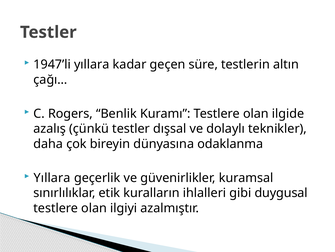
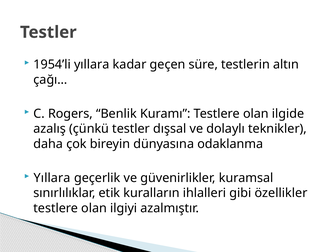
1947’li: 1947’li -> 1954’li
duygusal: duygusal -> özellikler
